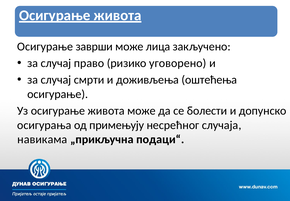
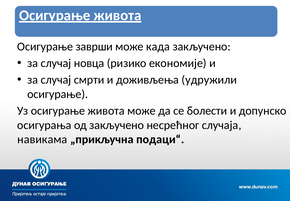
лица: лица -> када
право: право -> новца
уговорено: уговорено -> економије
оштећења: оштећења -> удружили
од примењују: примењују -> закључено
